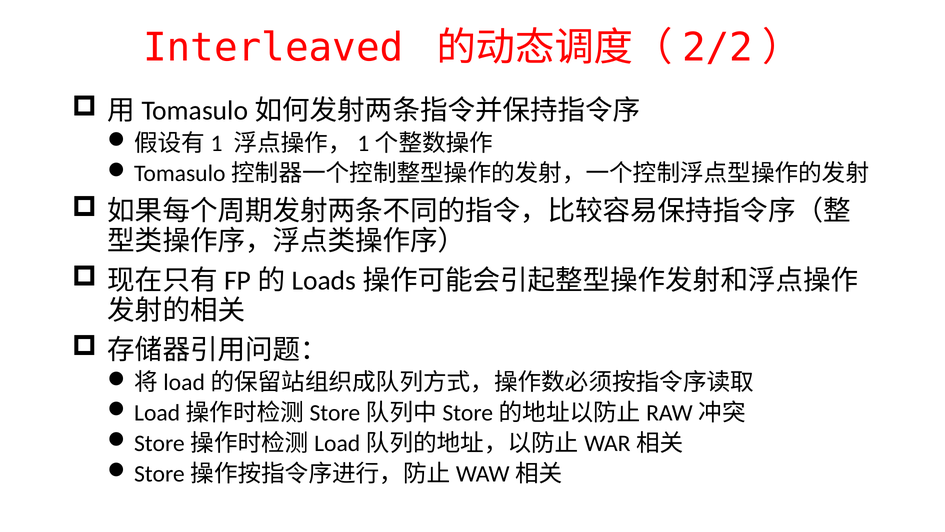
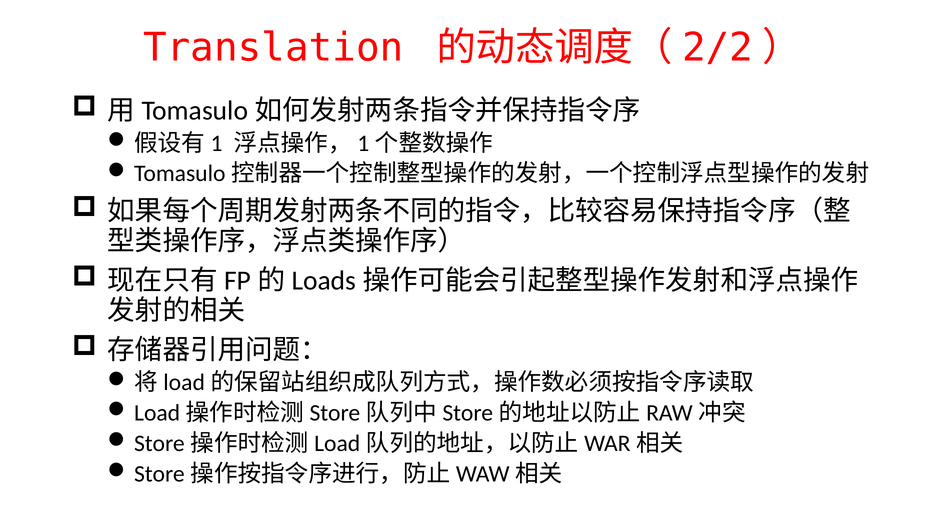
Interleaved: Interleaved -> Translation
